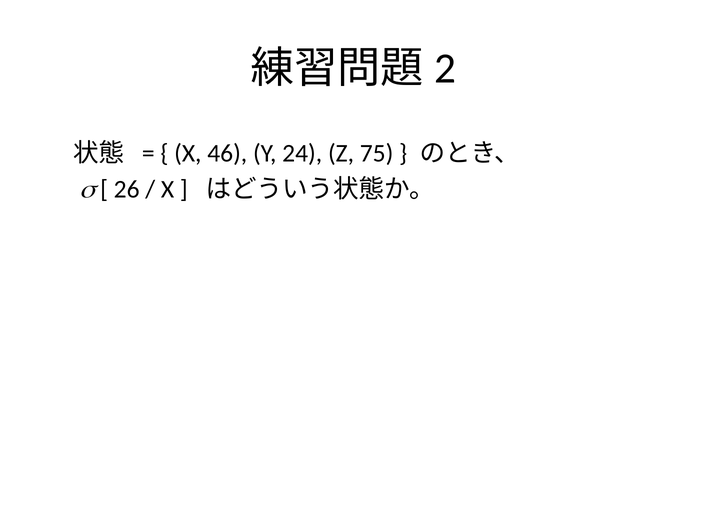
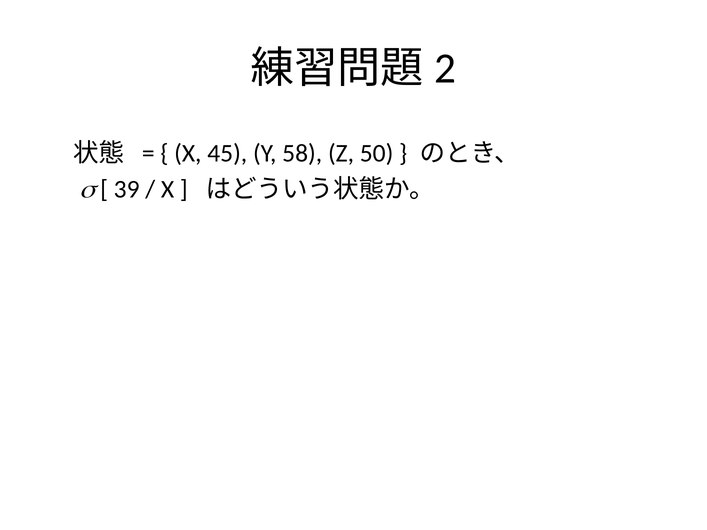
46: 46 -> 45
24: 24 -> 58
75: 75 -> 50
26: 26 -> 39
